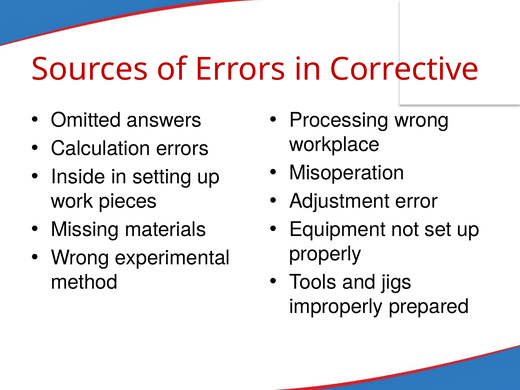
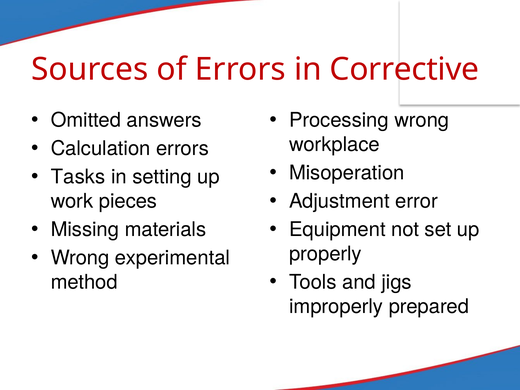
Inside: Inside -> Tasks
